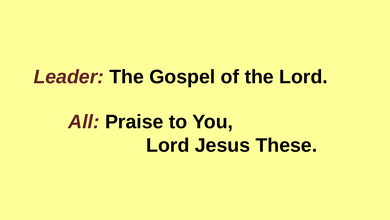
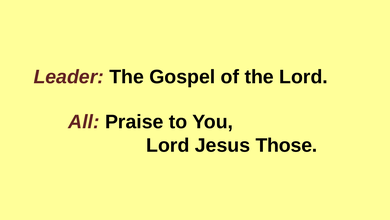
These: These -> Those
